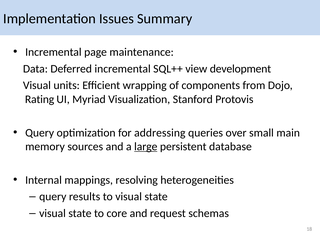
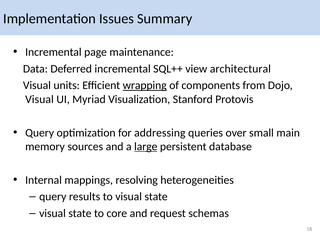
development: development -> architectural
wrapping underline: none -> present
Rating at (40, 99): Rating -> Visual
